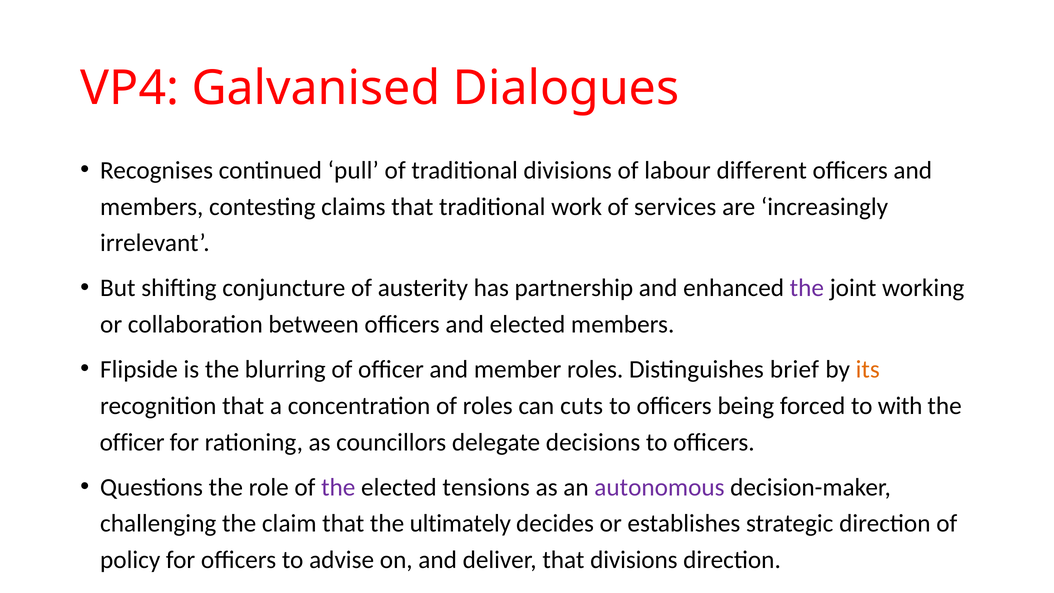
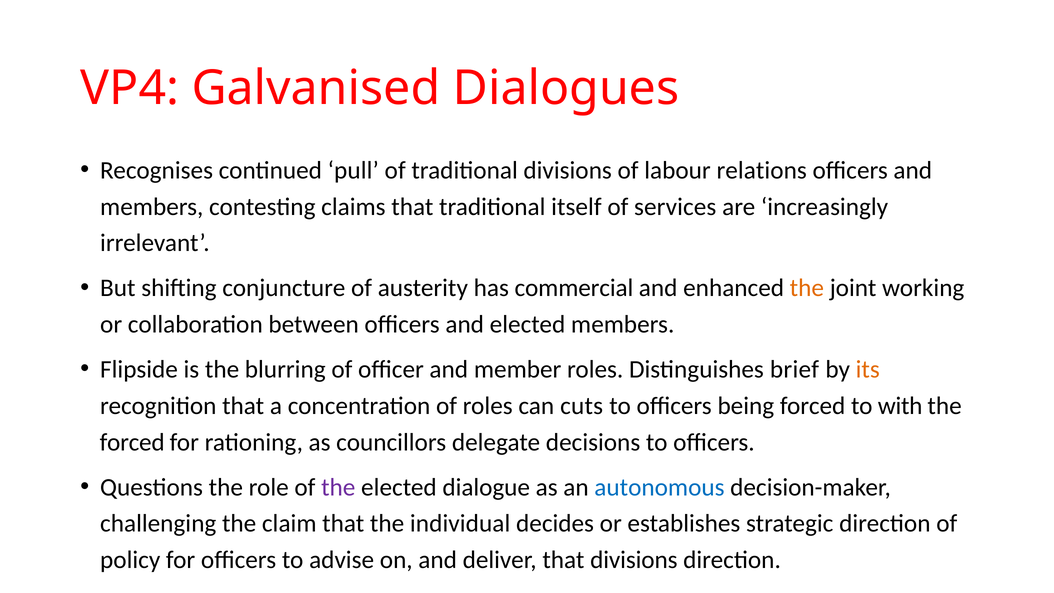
different: different -> relations
work: work -> itself
partnership: partnership -> commercial
the at (807, 288) colour: purple -> orange
officer at (132, 442): officer -> forced
tensions: tensions -> dialogue
autonomous colour: purple -> blue
ultimately: ultimately -> individual
